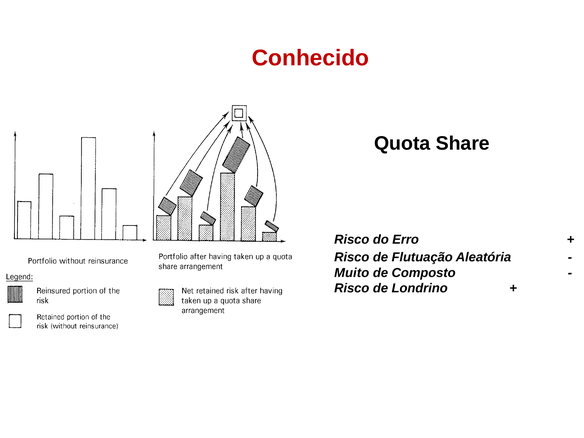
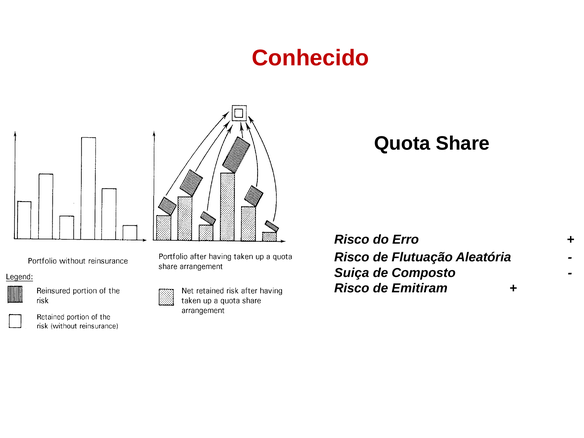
Muito: Muito -> Suiça
Londrino: Londrino -> Emitiram
